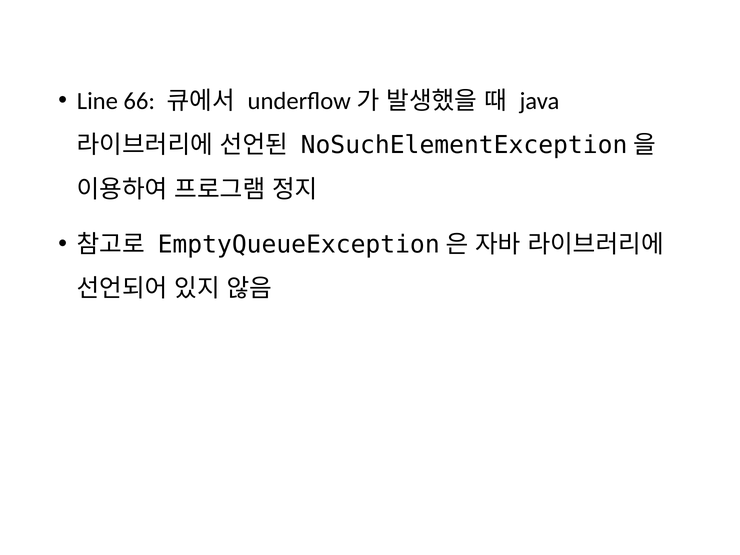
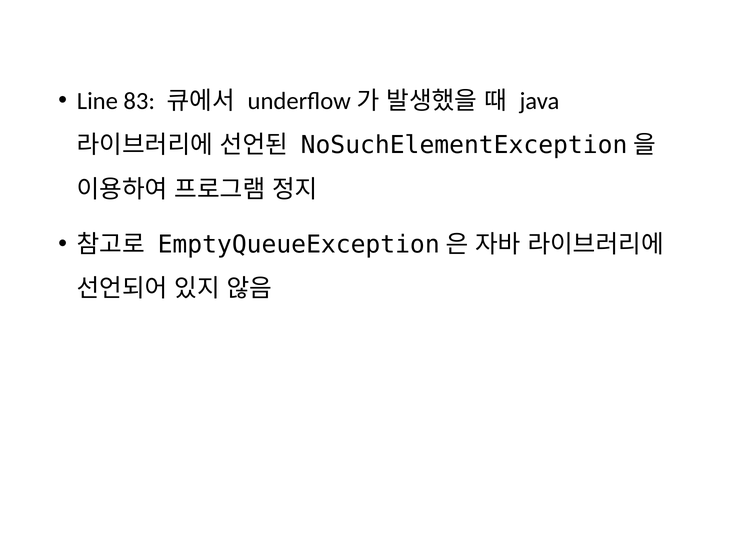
66: 66 -> 83
